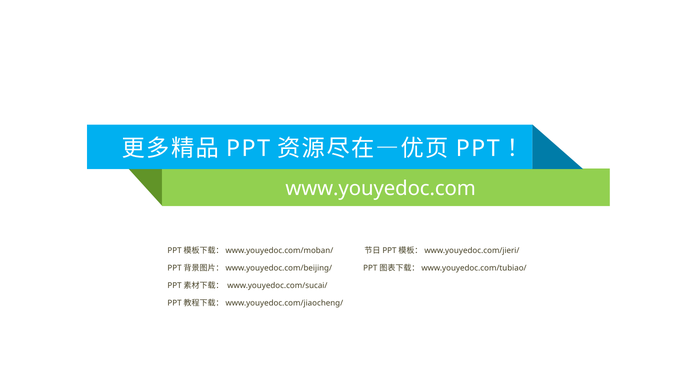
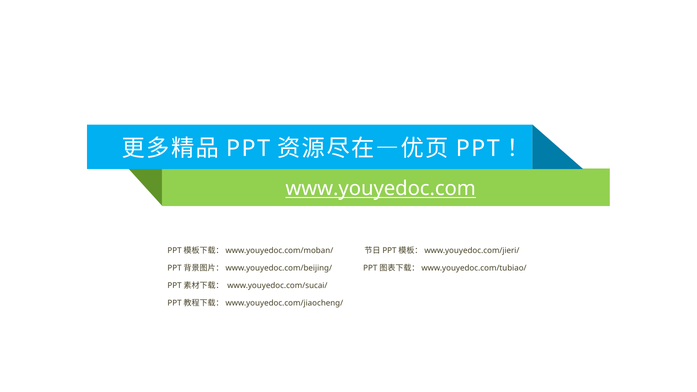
www.youyedoc.com underline: none -> present
